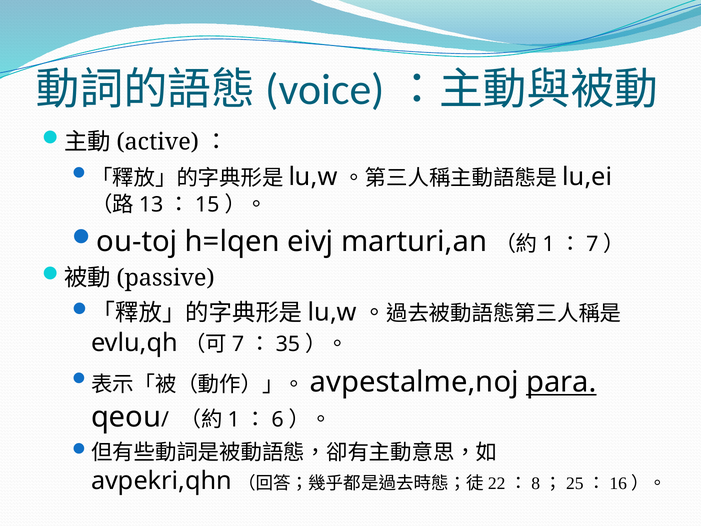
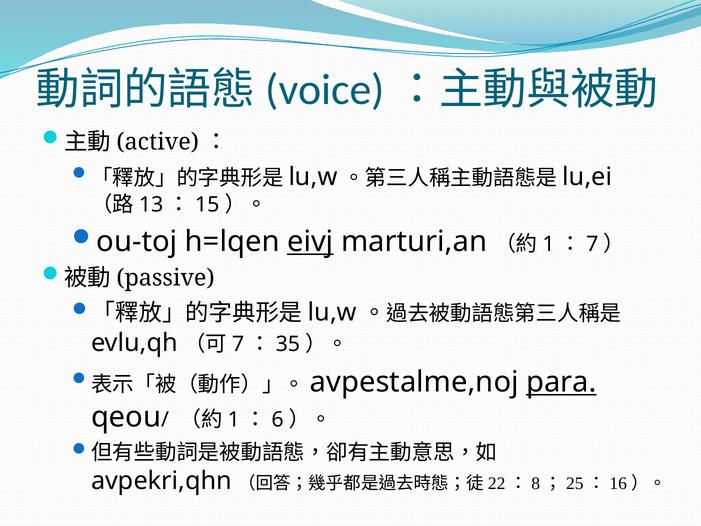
eivj underline: none -> present
